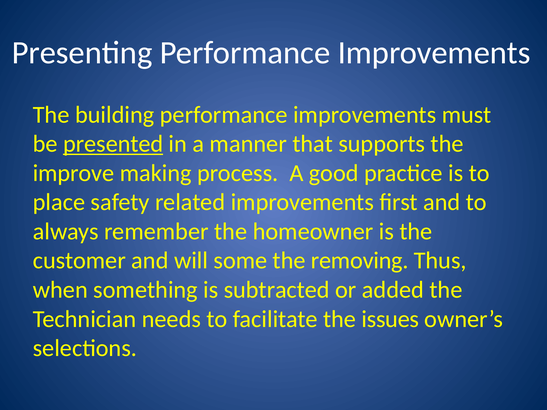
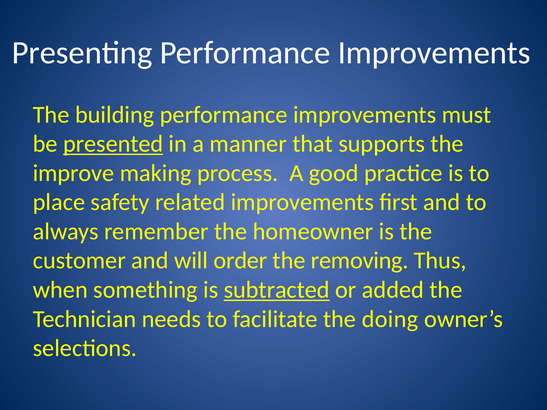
some: some -> order
subtracted underline: none -> present
issues: issues -> doing
